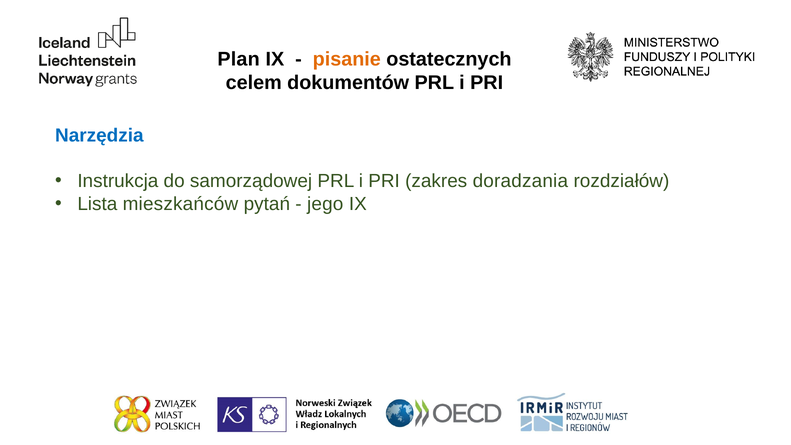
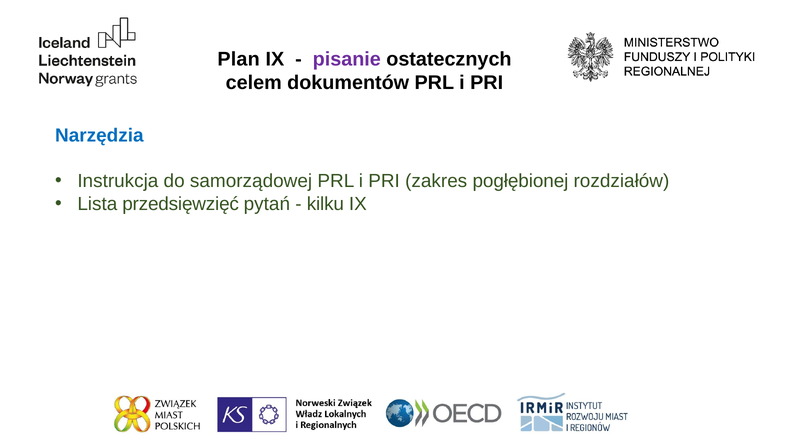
pisanie colour: orange -> purple
doradzania: doradzania -> pogłębionej
mieszkańców: mieszkańców -> przedsięwzięć
jego: jego -> kilku
